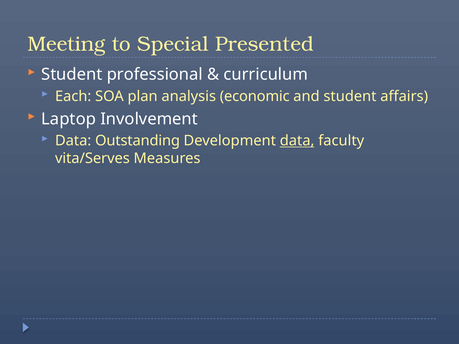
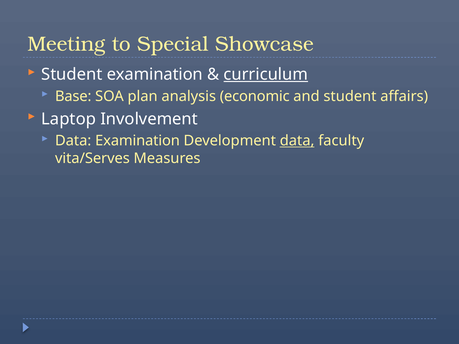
Presented: Presented -> Showcase
Student professional: professional -> examination
curriculum underline: none -> present
Each: Each -> Base
Data Outstanding: Outstanding -> Examination
